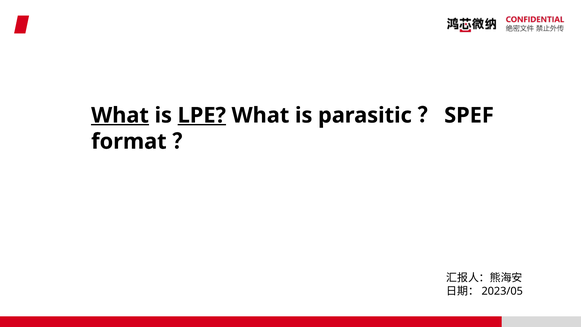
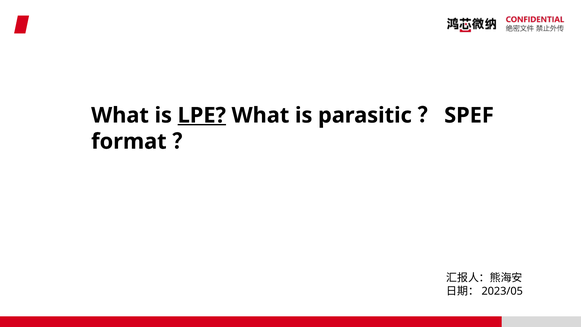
What at (120, 115) underline: present -> none
